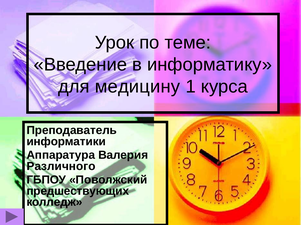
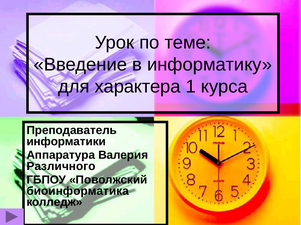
медицину: медицину -> характера
предшествующих: предшествующих -> биоинформатика
